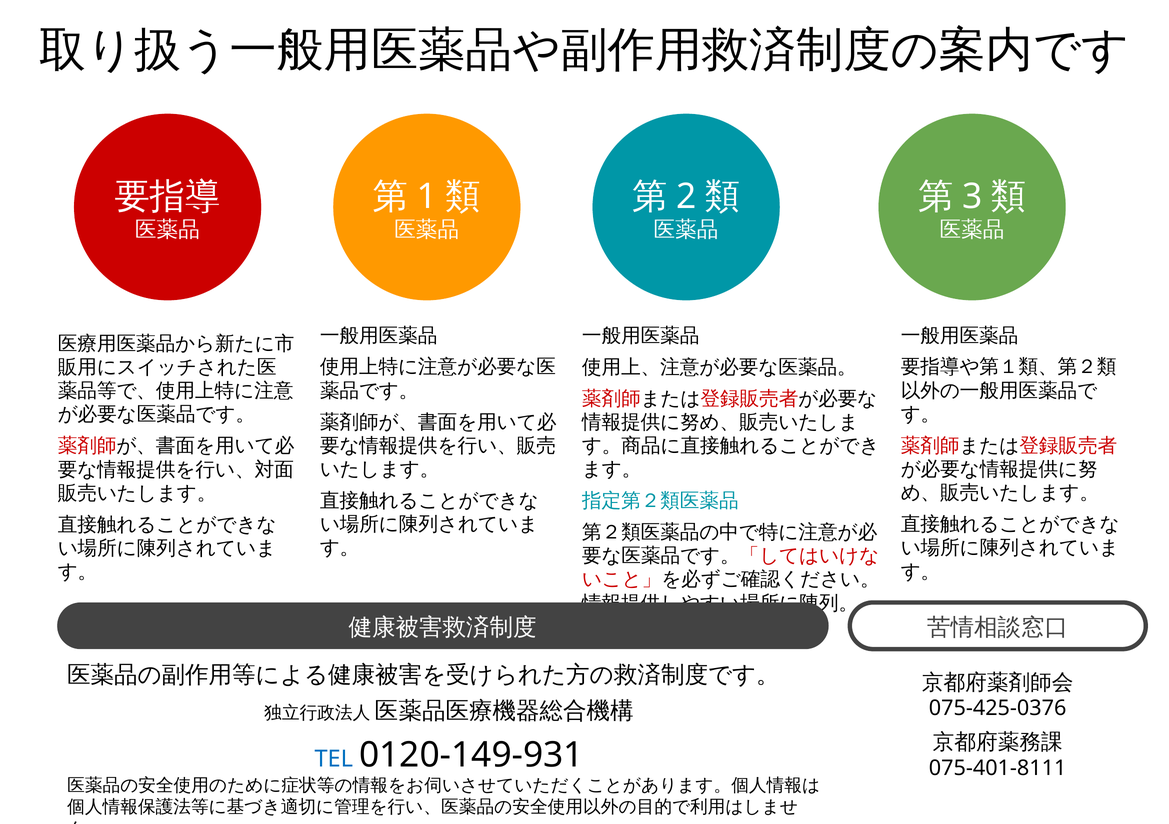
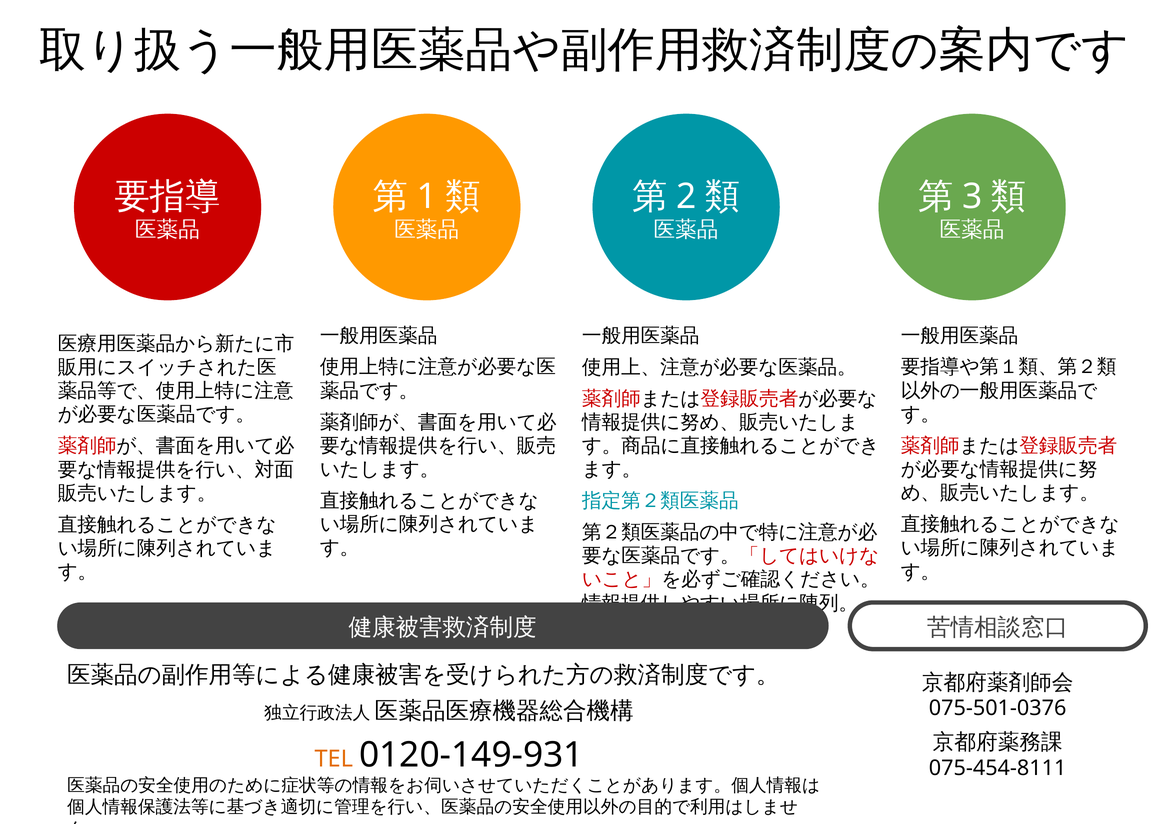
075-425-0376: 075-425-0376 -> 075-501-0376
TEL colour: blue -> orange
075-401-8111: 075-401-8111 -> 075-454-8111
